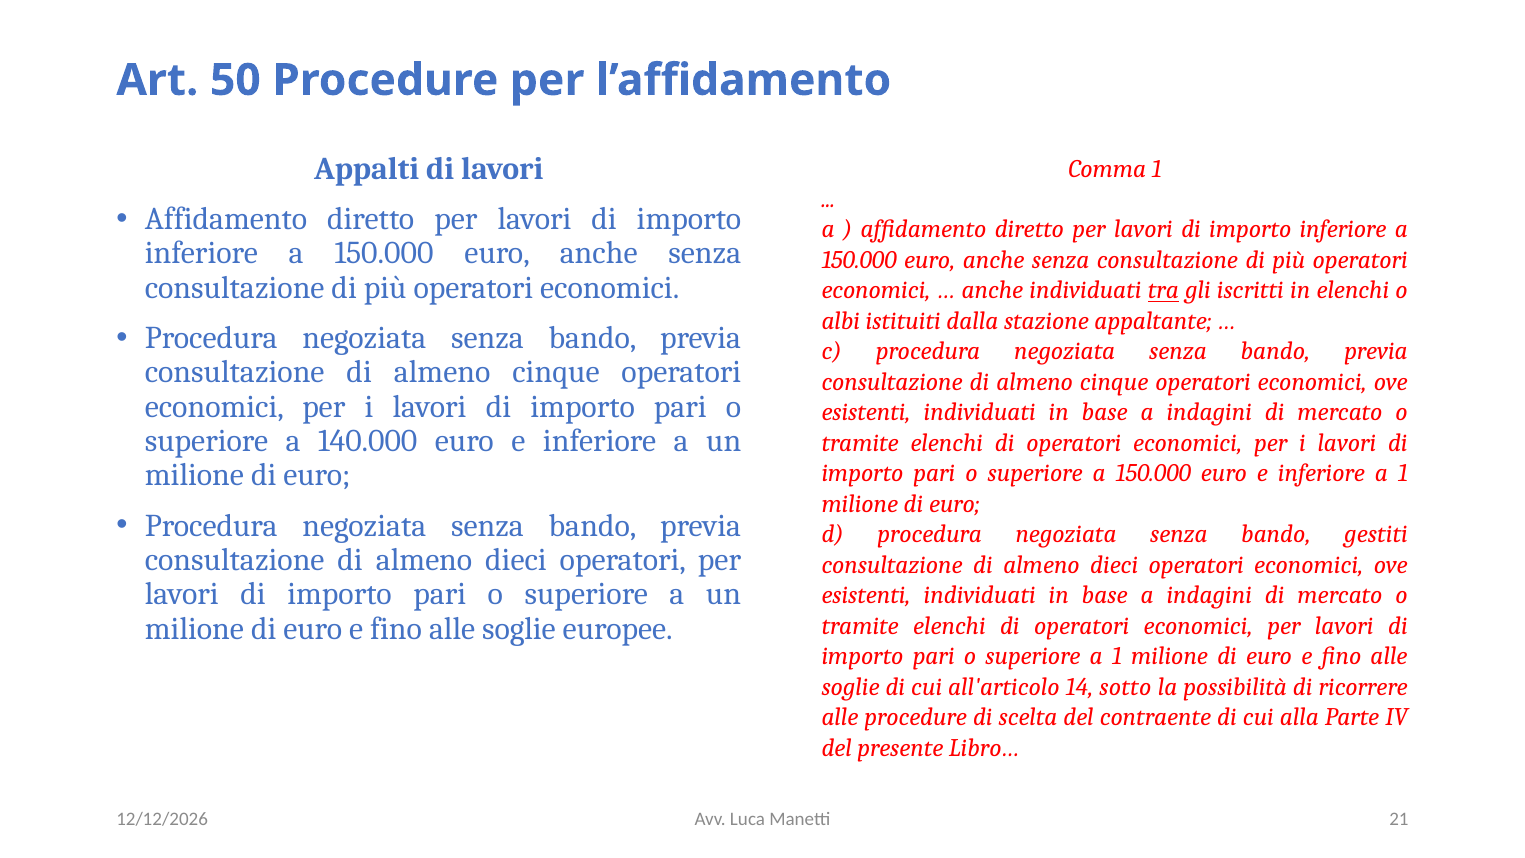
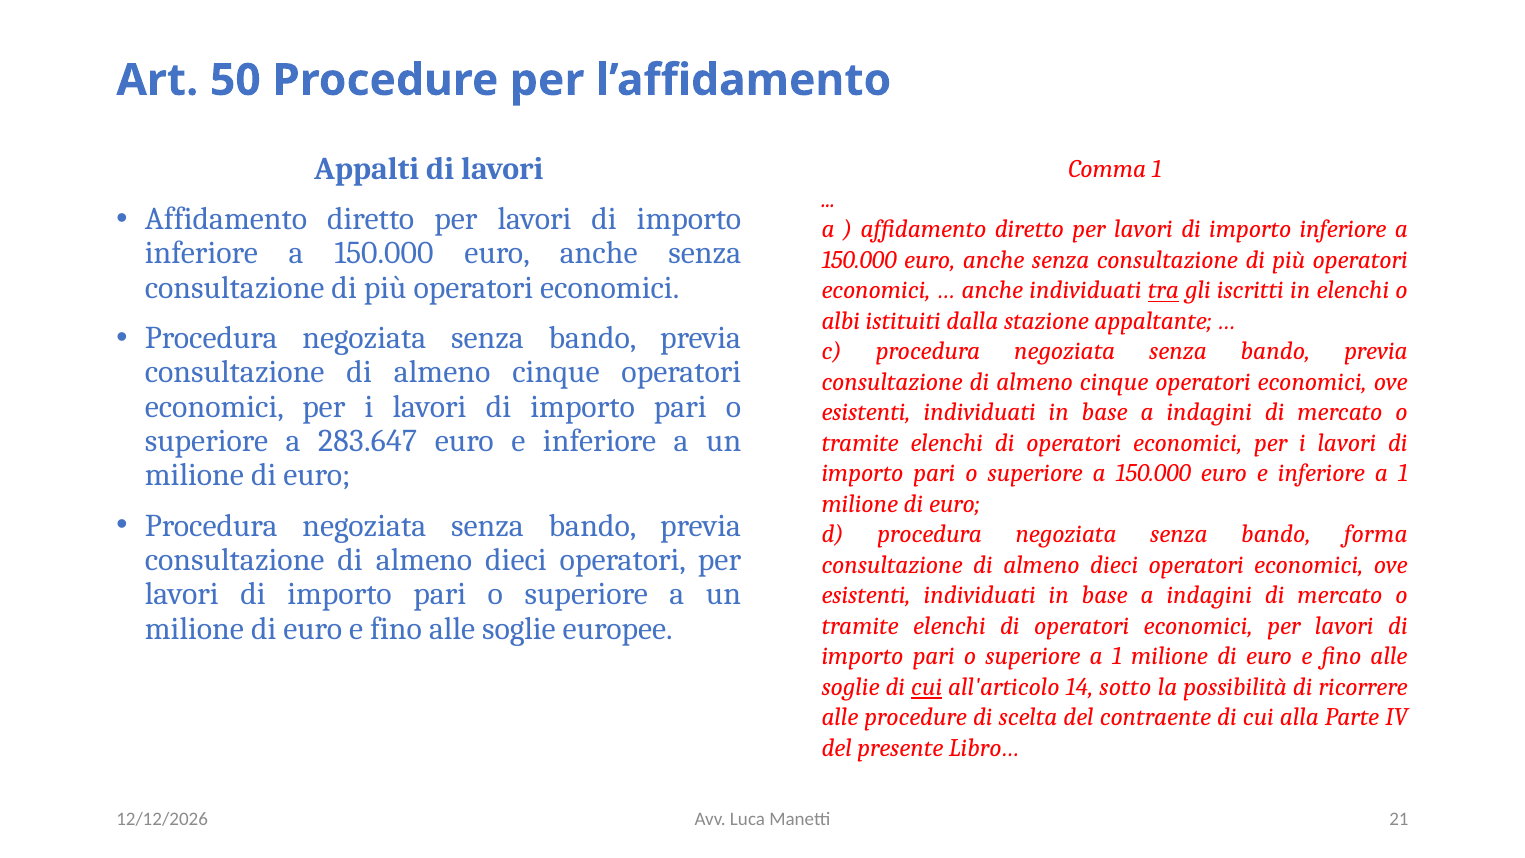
140.000: 140.000 -> 283.647
gestiti: gestiti -> forma
cui at (927, 687) underline: none -> present
